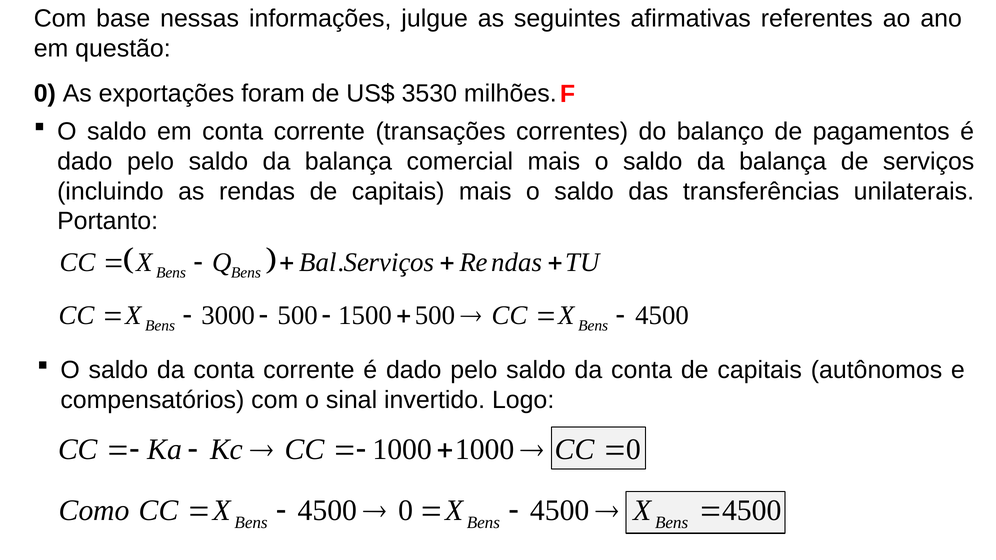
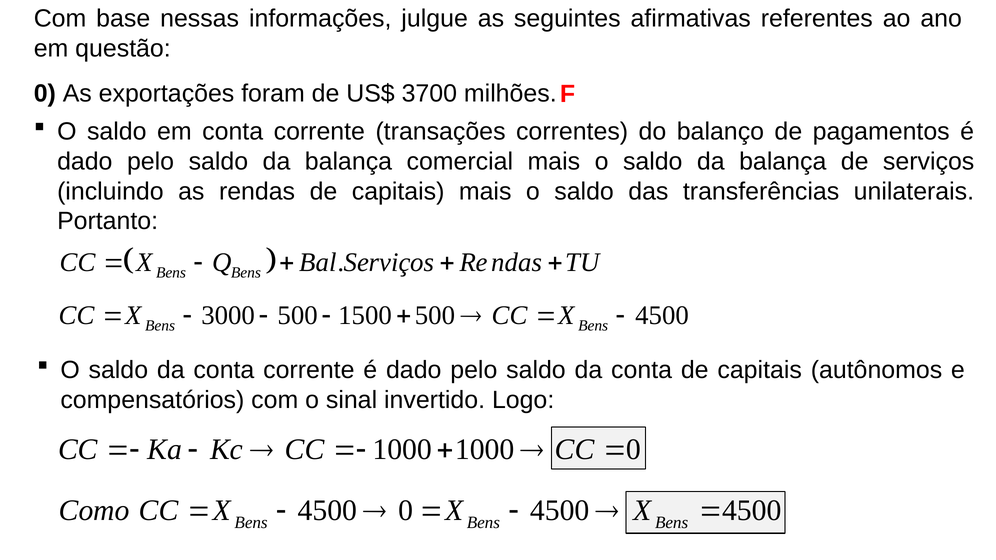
3530: 3530 -> 3700
